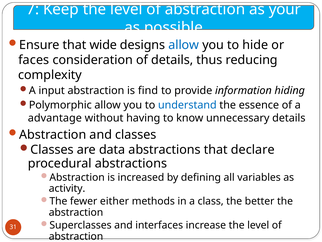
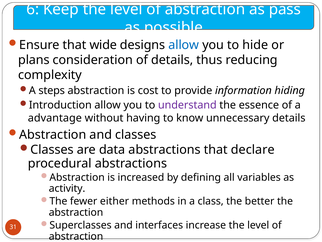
7: 7 -> 6
your: your -> pass
faces: faces -> plans
input: input -> steps
find: find -> cost
Polymorphic: Polymorphic -> Introduction
understand colour: blue -> purple
